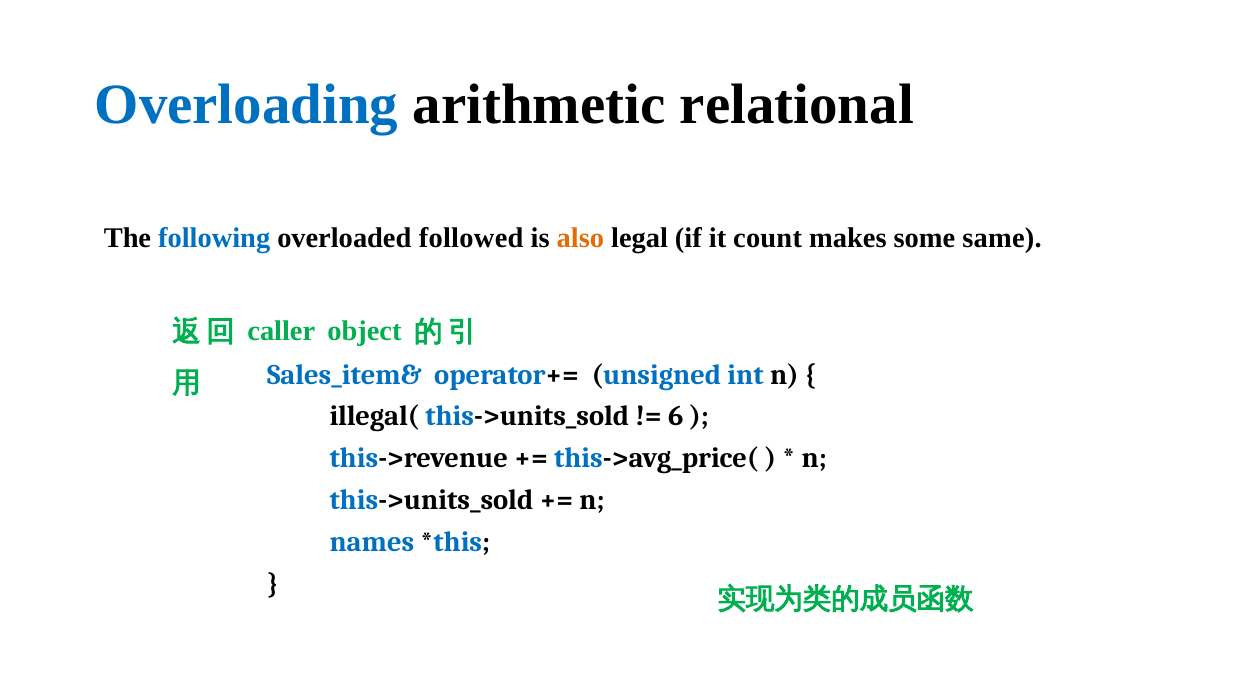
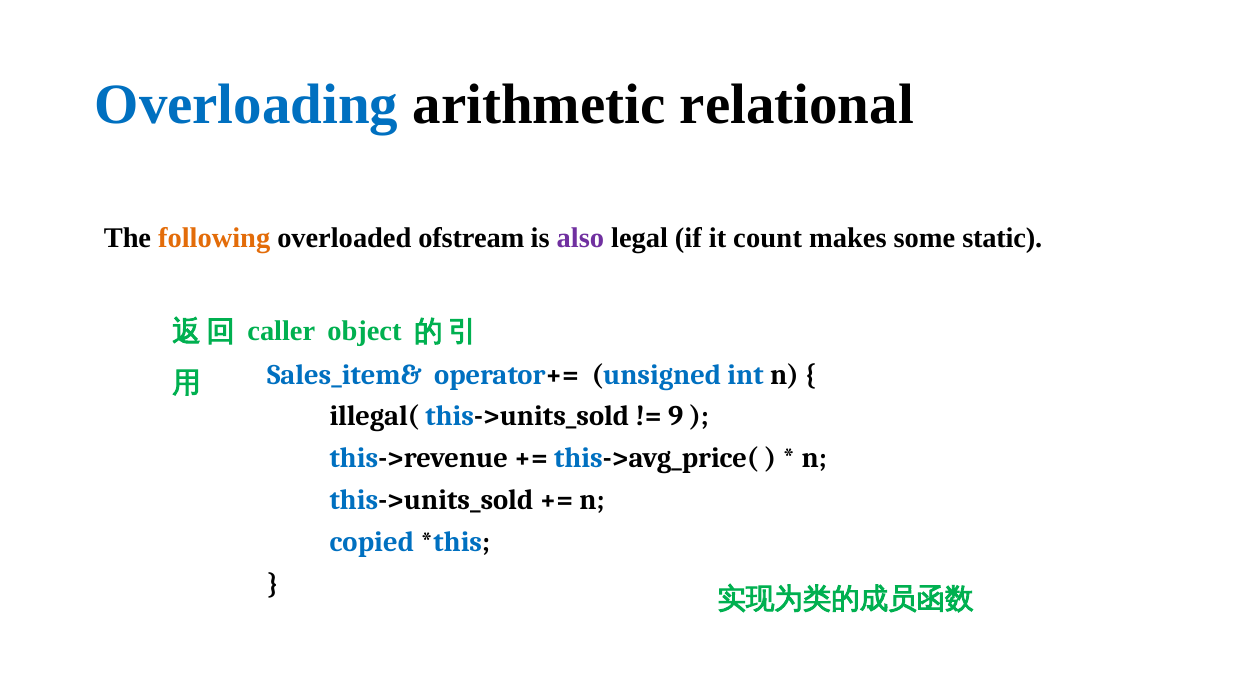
following colour: blue -> orange
followed: followed -> ofstream
also colour: orange -> purple
same: same -> static
6: 6 -> 9
names: names -> copied
